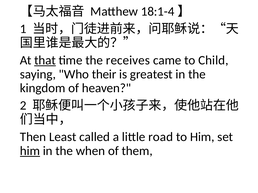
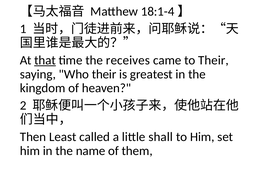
to Child: Child -> Their
road: road -> shall
him at (30, 151) underline: present -> none
when: when -> name
